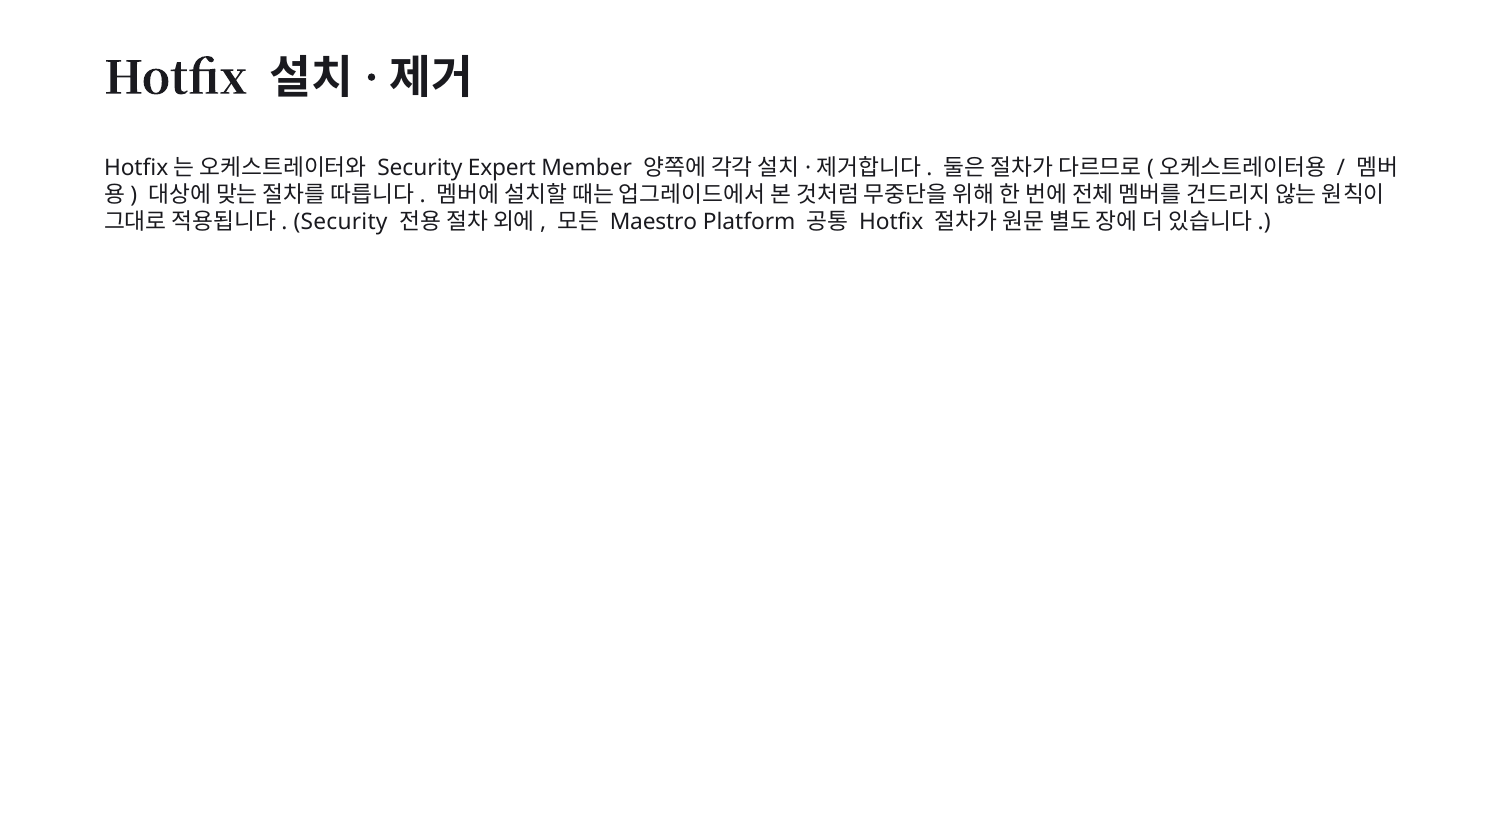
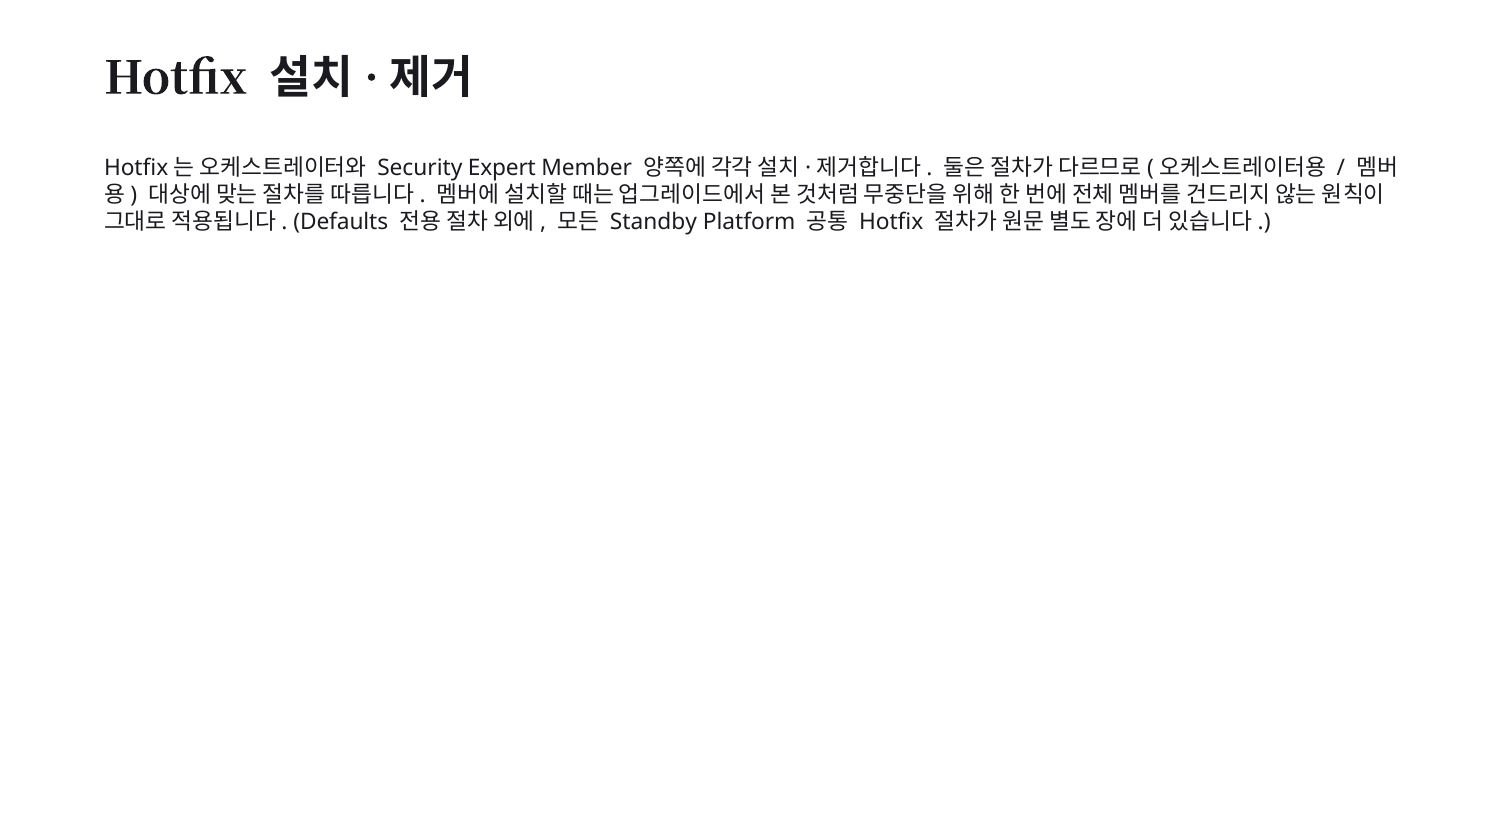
Security at (341, 222): Security -> Defaults
Maestro: Maestro -> Standby
